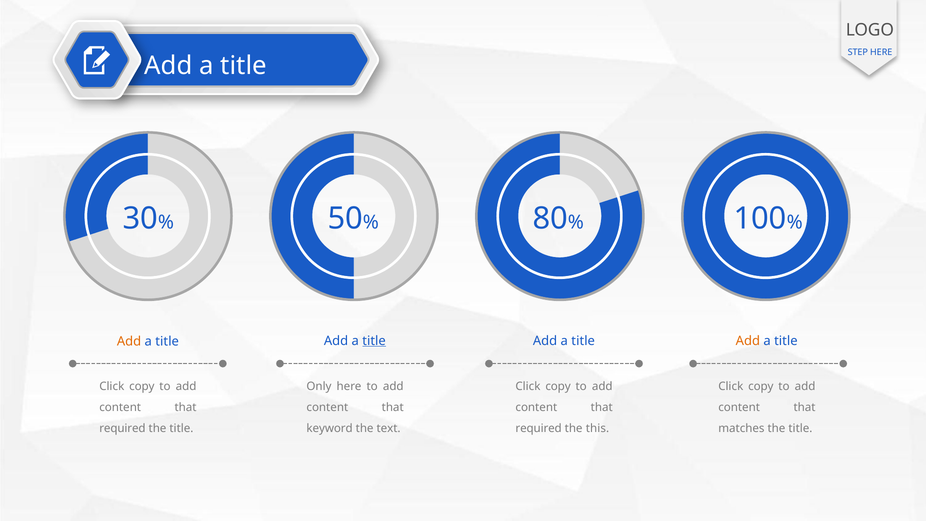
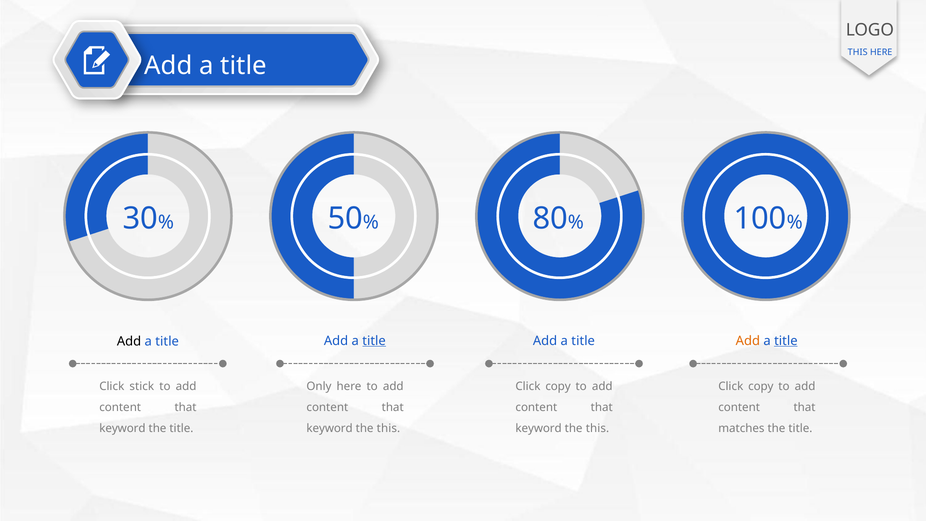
STEP at (858, 52): STEP -> THIS
Add at (129, 341) colour: orange -> black
title at (786, 341) underline: none -> present
copy at (142, 386): copy -> stick
required at (122, 428): required -> keyword
text at (389, 428): text -> this
required at (539, 428): required -> keyword
